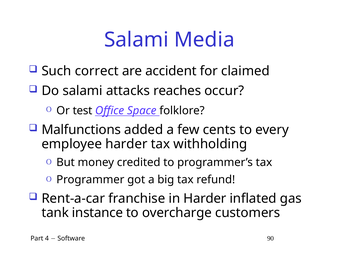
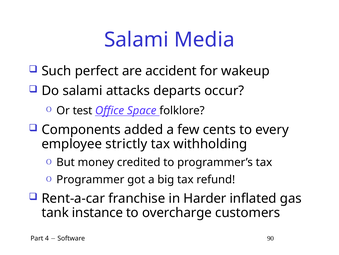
correct: correct -> perfect
claimed: claimed -> wakeup
reaches: reaches -> departs
Malfunctions: Malfunctions -> Components
employee harder: harder -> strictly
